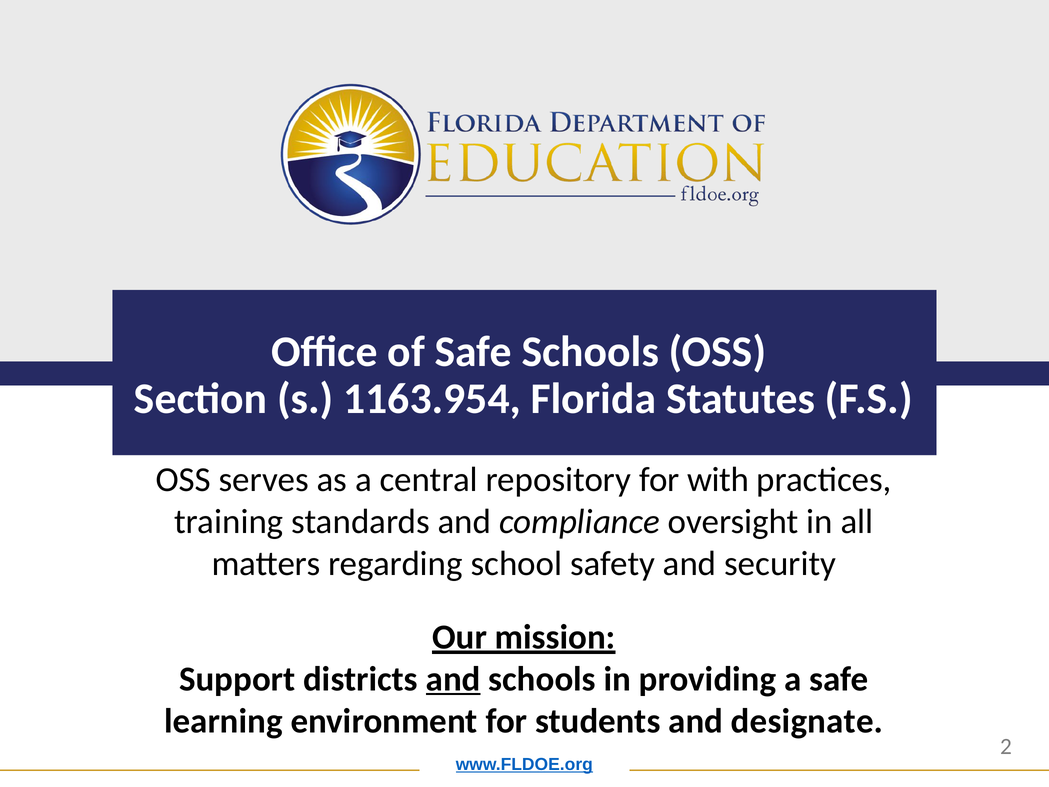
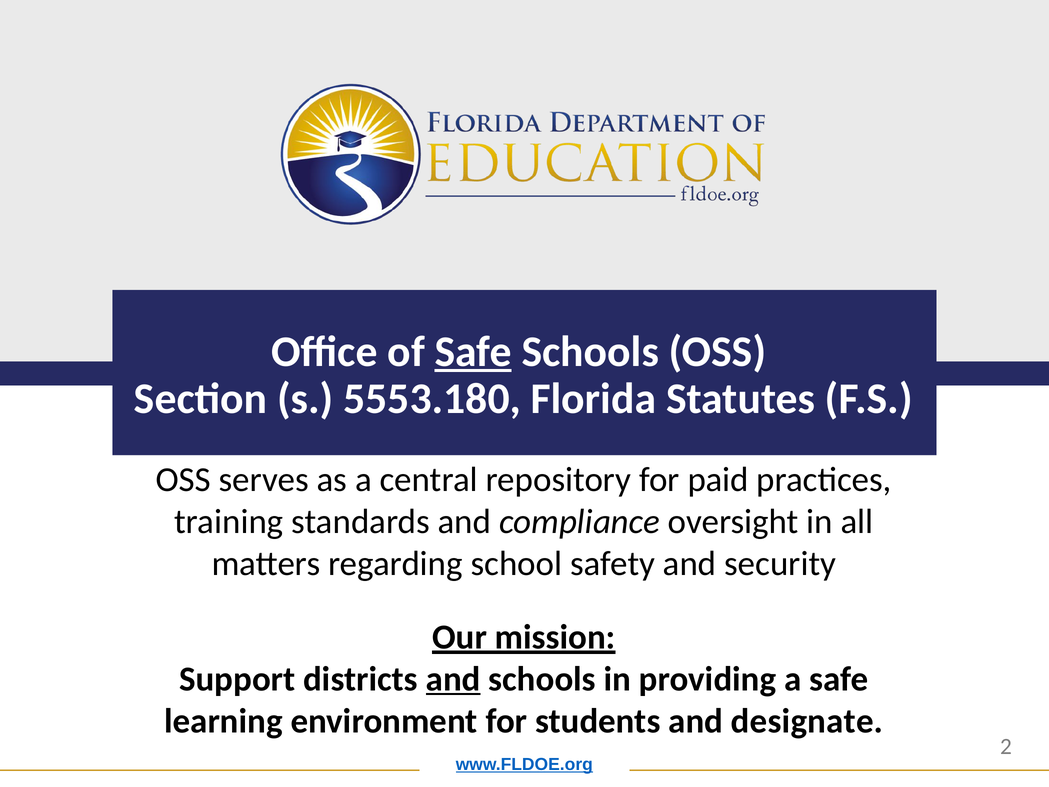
Safe at (473, 352) underline: none -> present
1163.954: 1163.954 -> 5553.180
with: with -> paid
